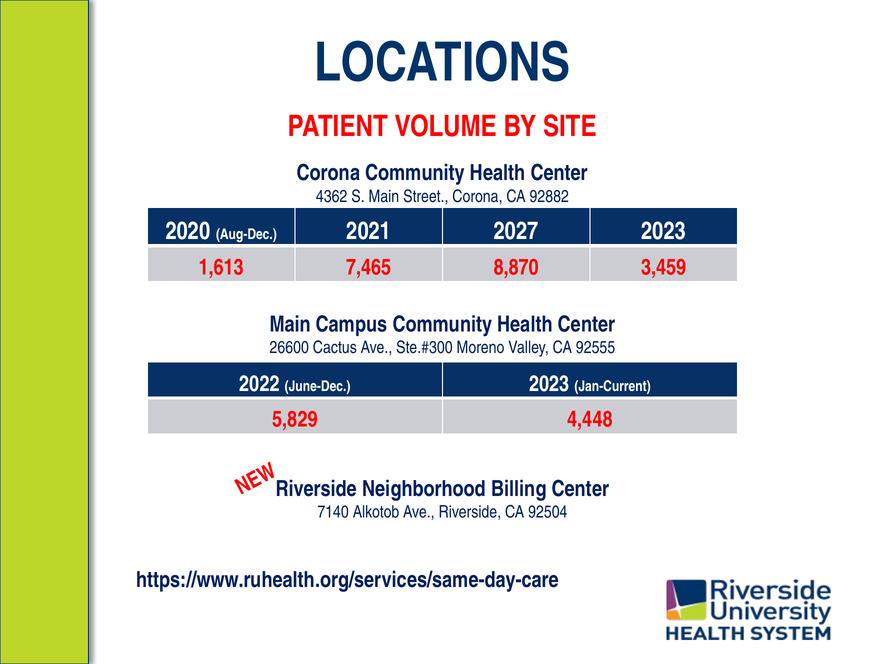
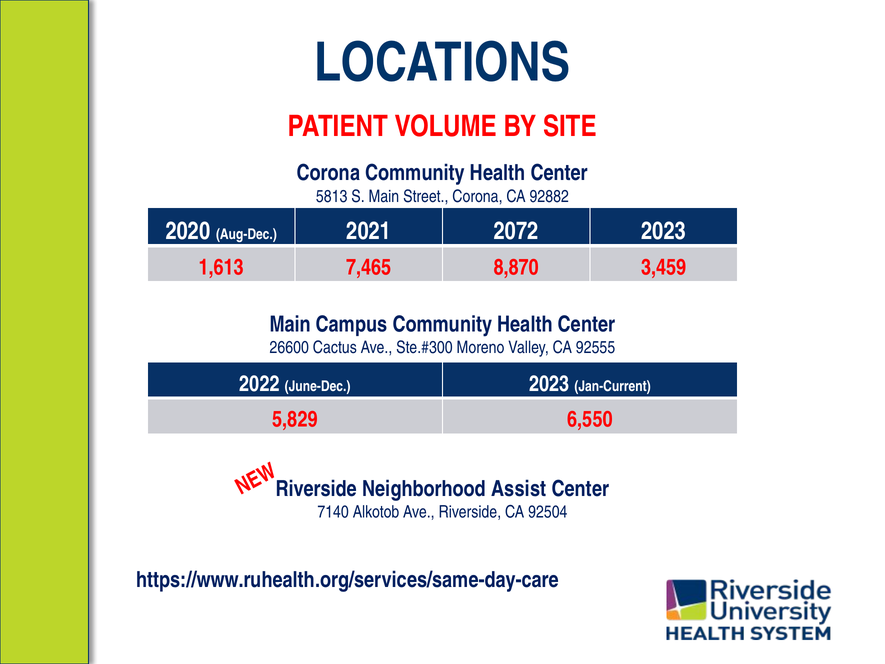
4362: 4362 -> 5813
2027: 2027 -> 2072
4,448: 4,448 -> 6,550
Billing: Billing -> Assist
